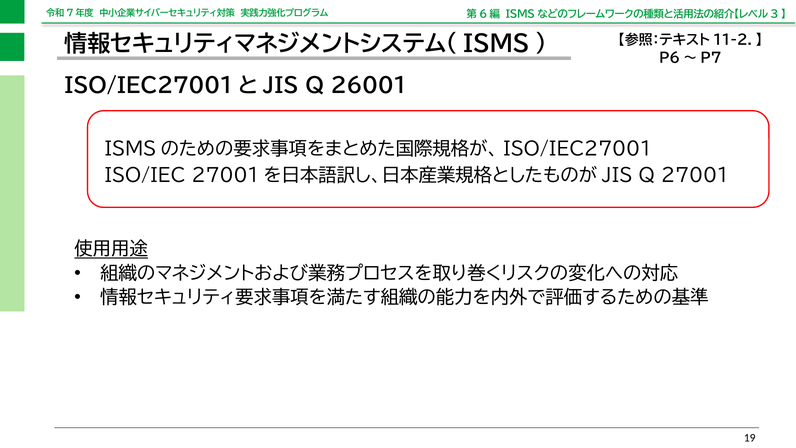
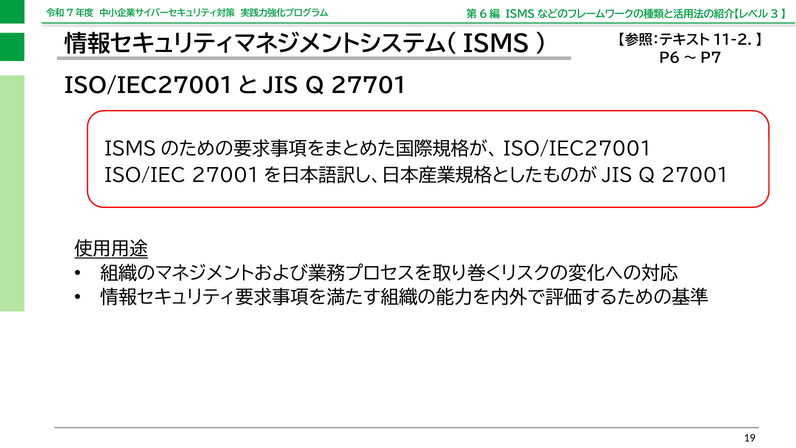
26001: 26001 -> 27701
